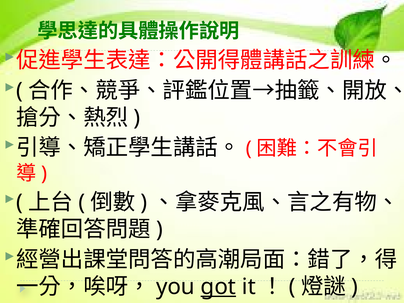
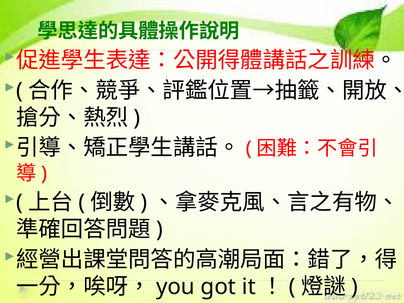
got underline: present -> none
